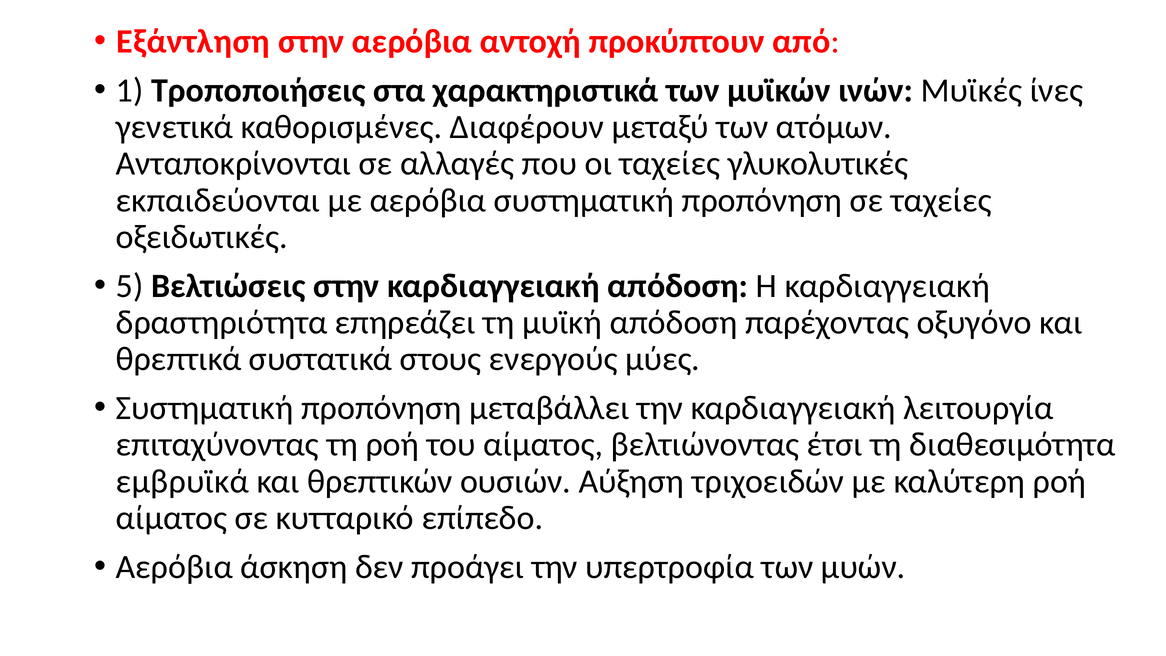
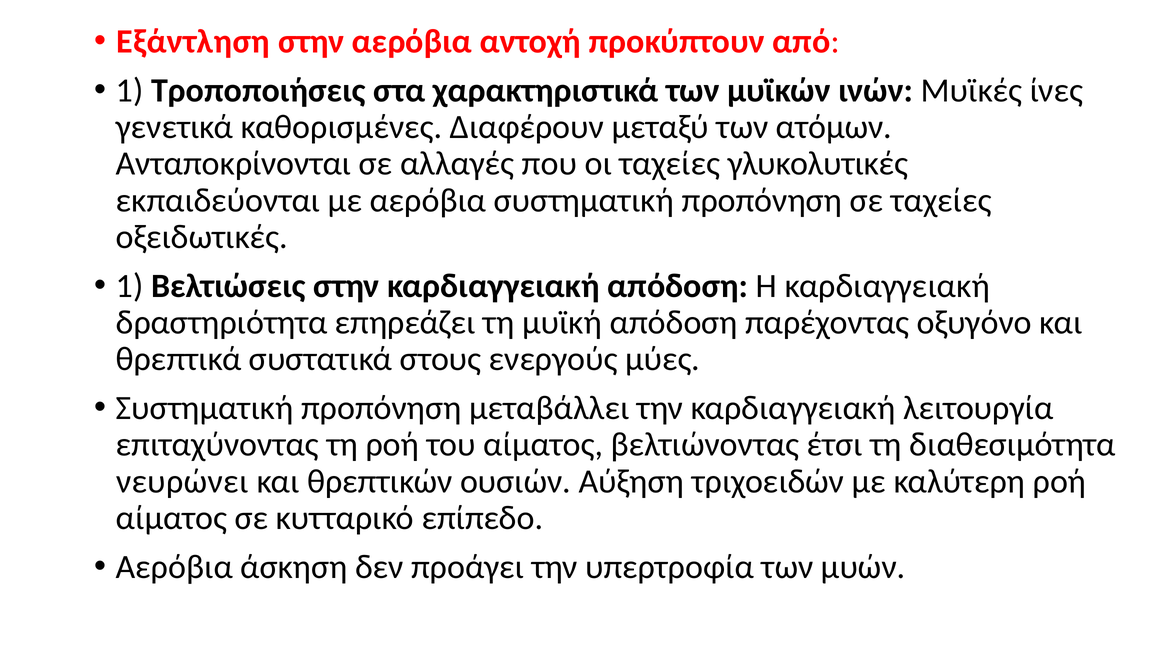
5 at (130, 286): 5 -> 1
εμβρυϊκά: εμβρυϊκά -> νευρώνει
